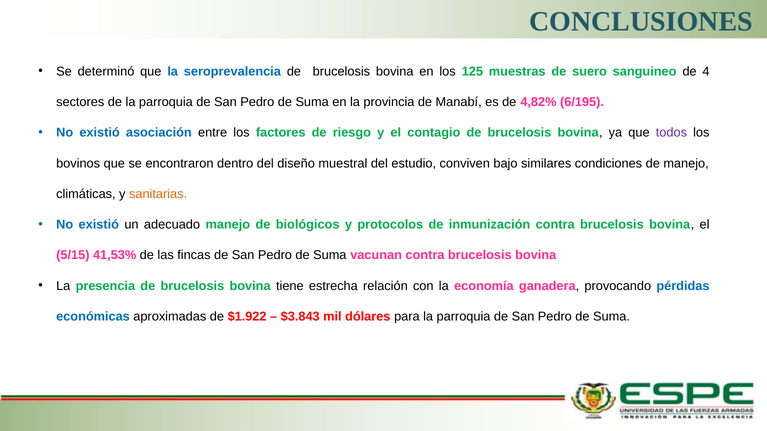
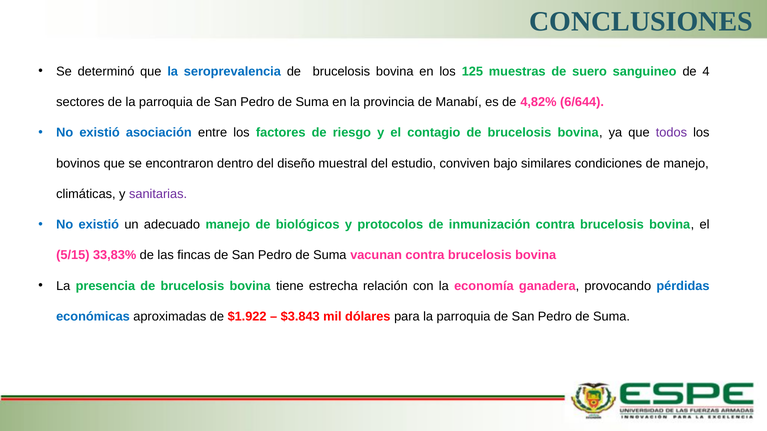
6/195: 6/195 -> 6/644
sanitarias colour: orange -> purple
41,53%: 41,53% -> 33,83%
